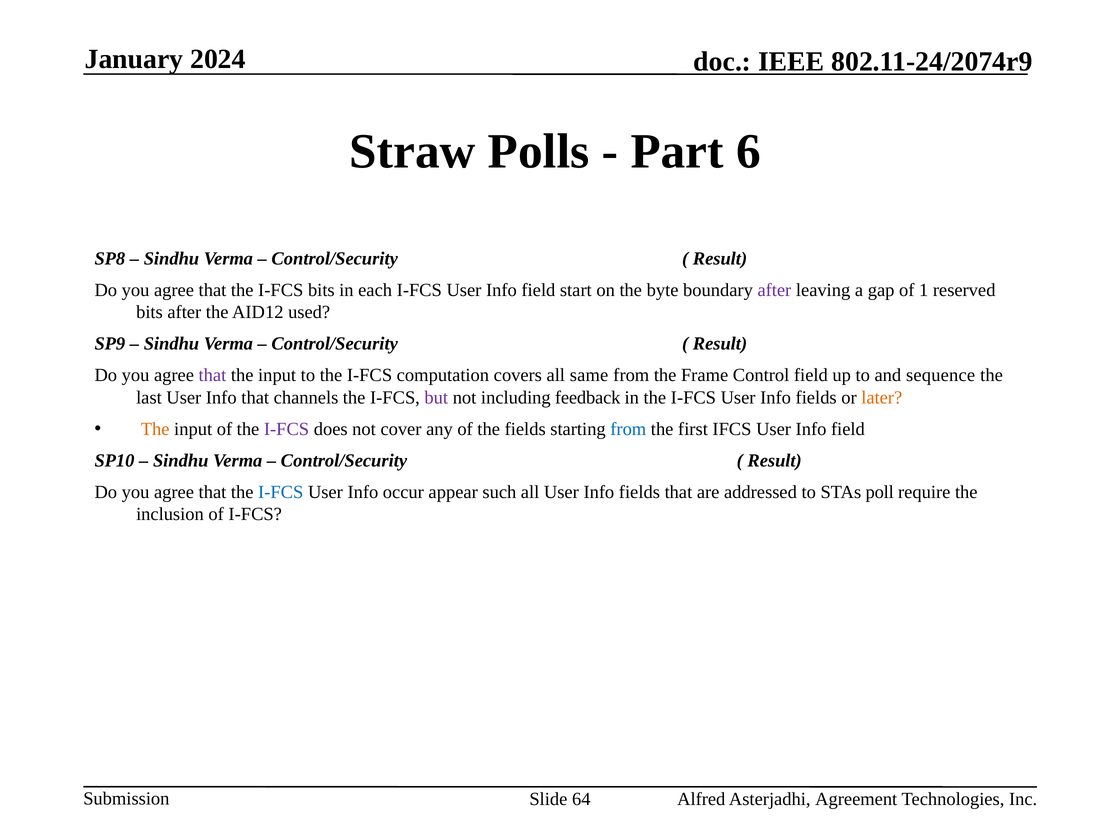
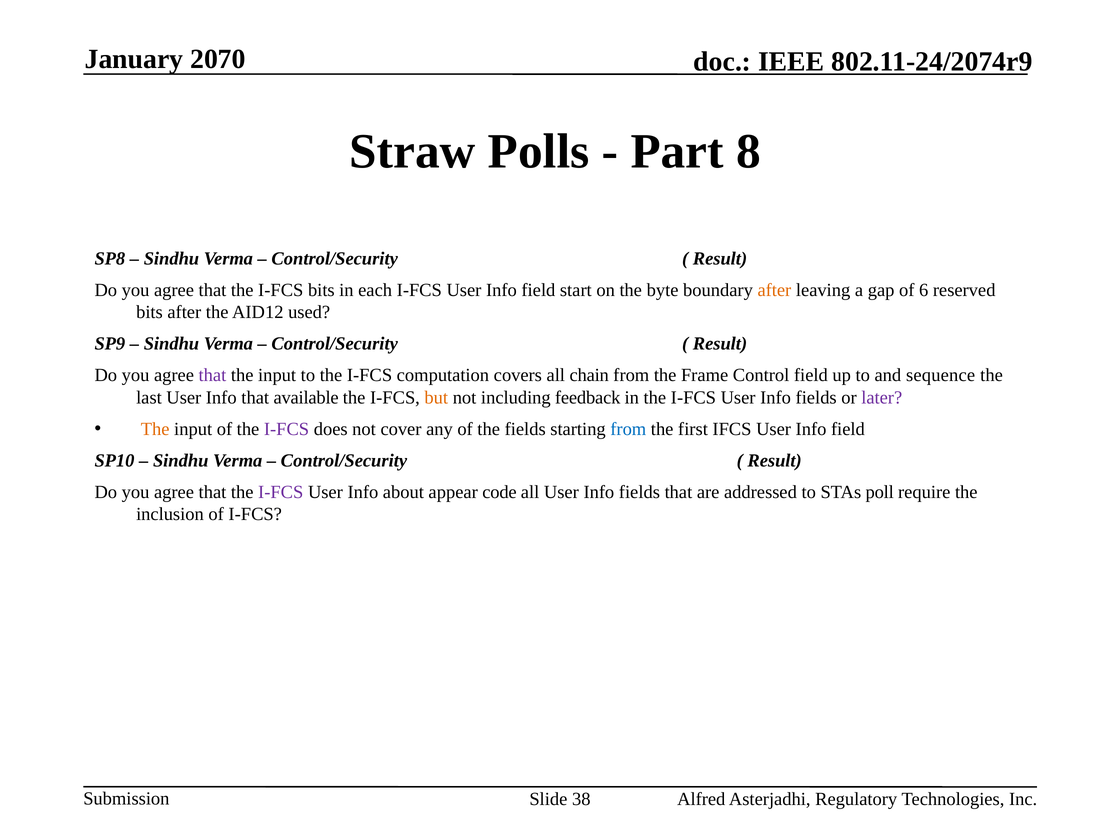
2024: 2024 -> 2070
6: 6 -> 8
after at (774, 290) colour: purple -> orange
1: 1 -> 6
same: same -> chain
channels: channels -> available
but colour: purple -> orange
later colour: orange -> purple
I-FCS at (281, 492) colour: blue -> purple
occur: occur -> about
such: such -> code
64: 64 -> 38
Agreement: Agreement -> Regulatory
